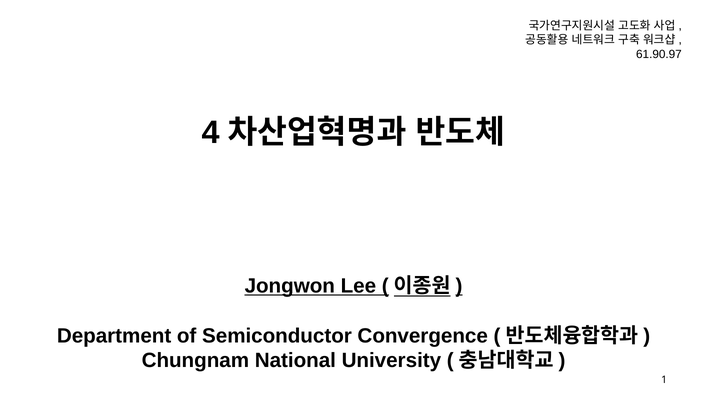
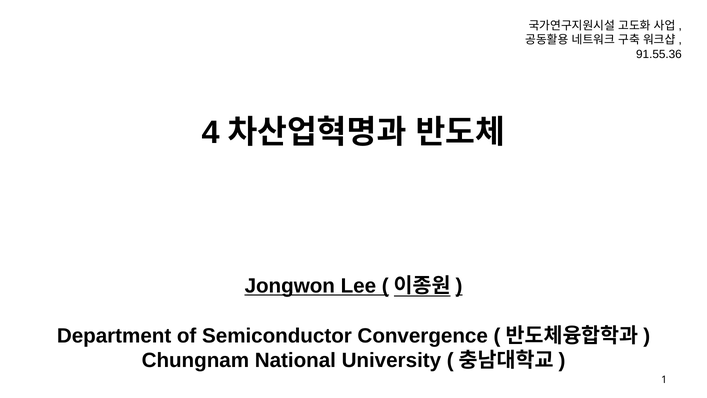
61.90.97: 61.90.97 -> 91.55.36
